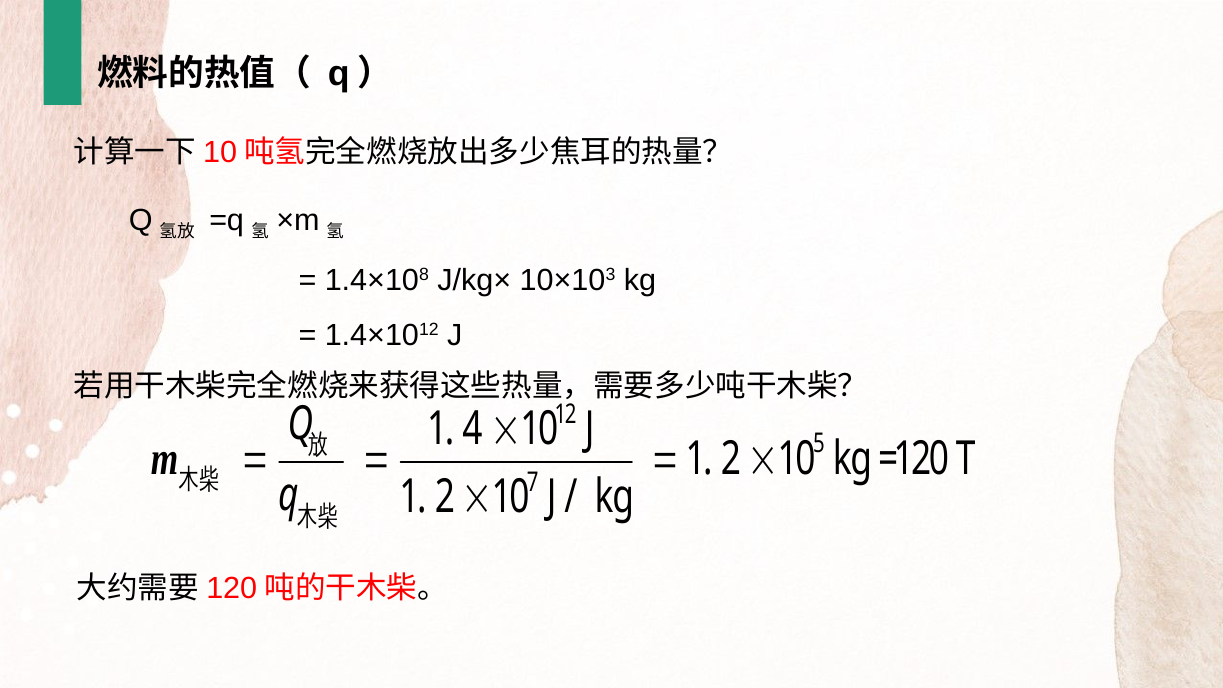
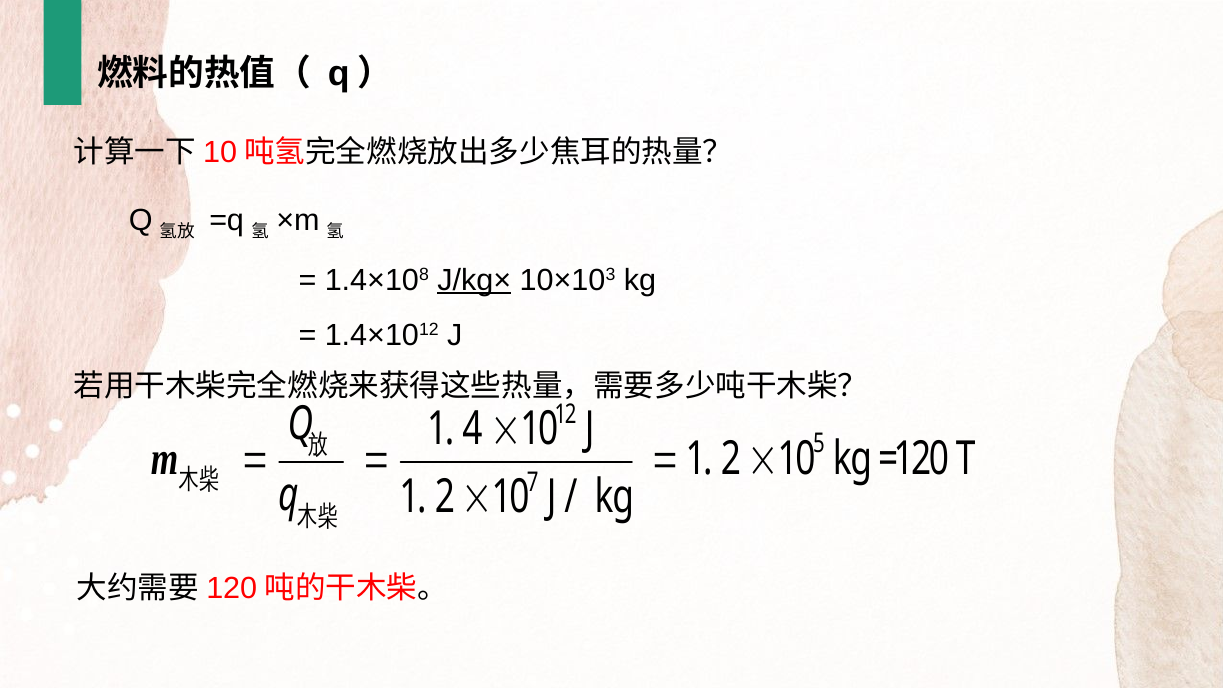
J/kg× underline: none -> present
